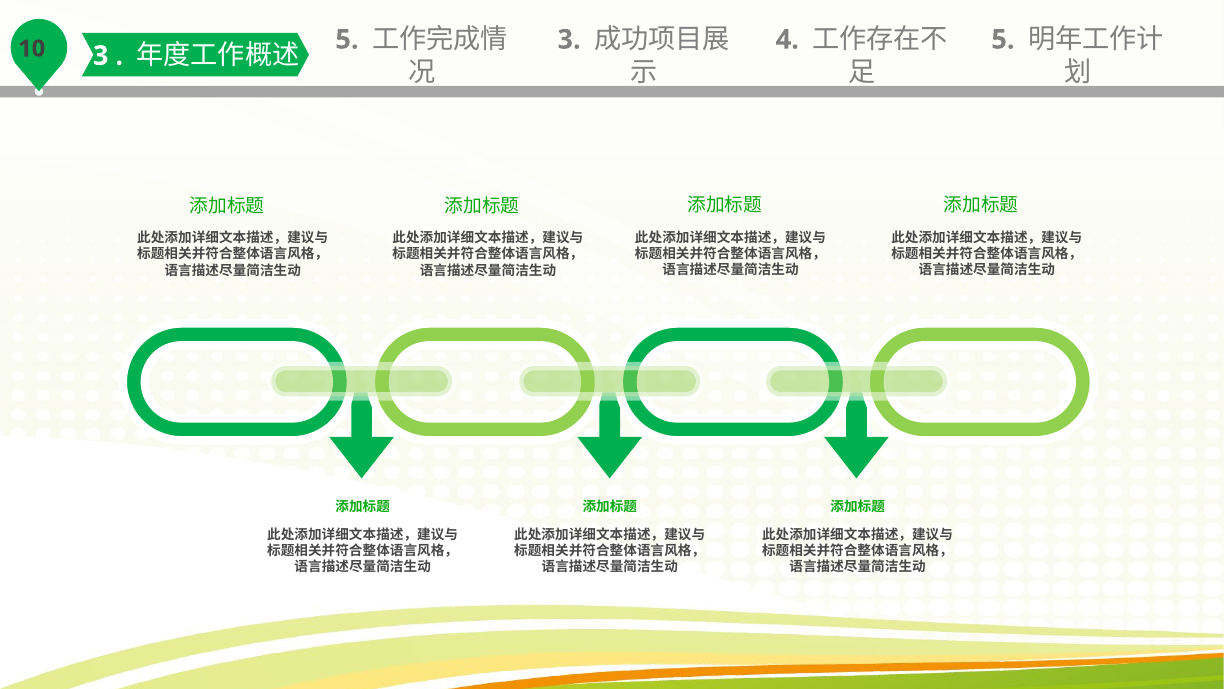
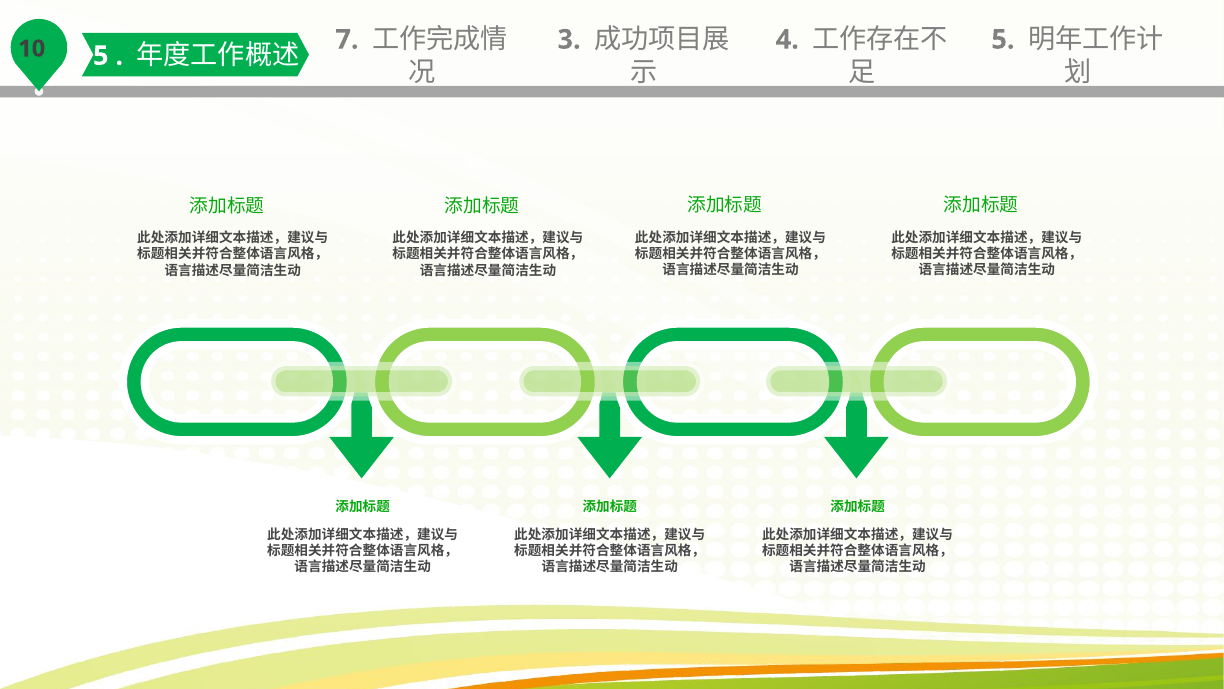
3 at (101, 56): 3 -> 5
5 at (347, 40): 5 -> 7
